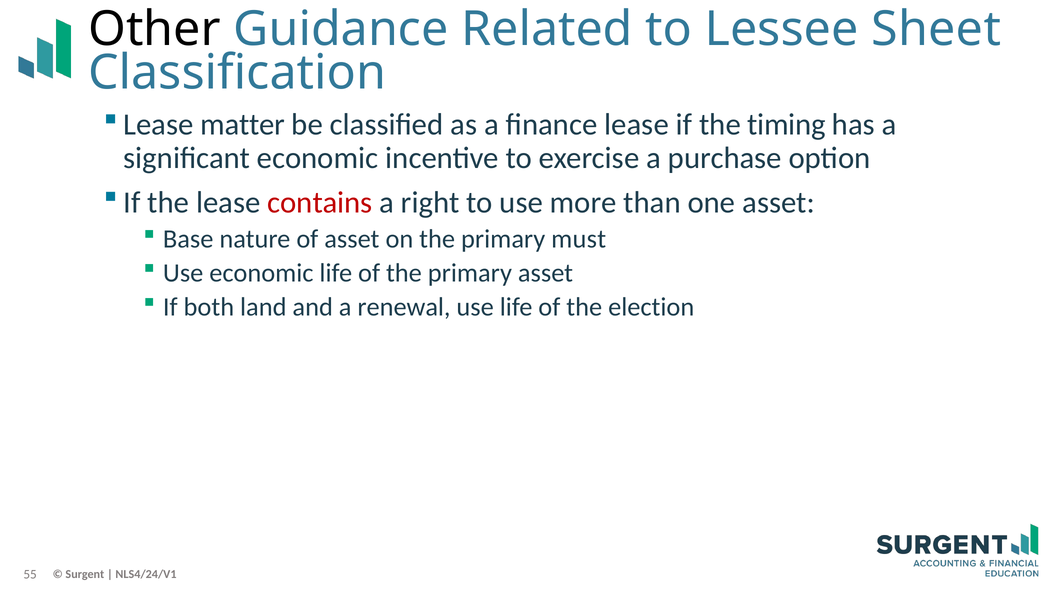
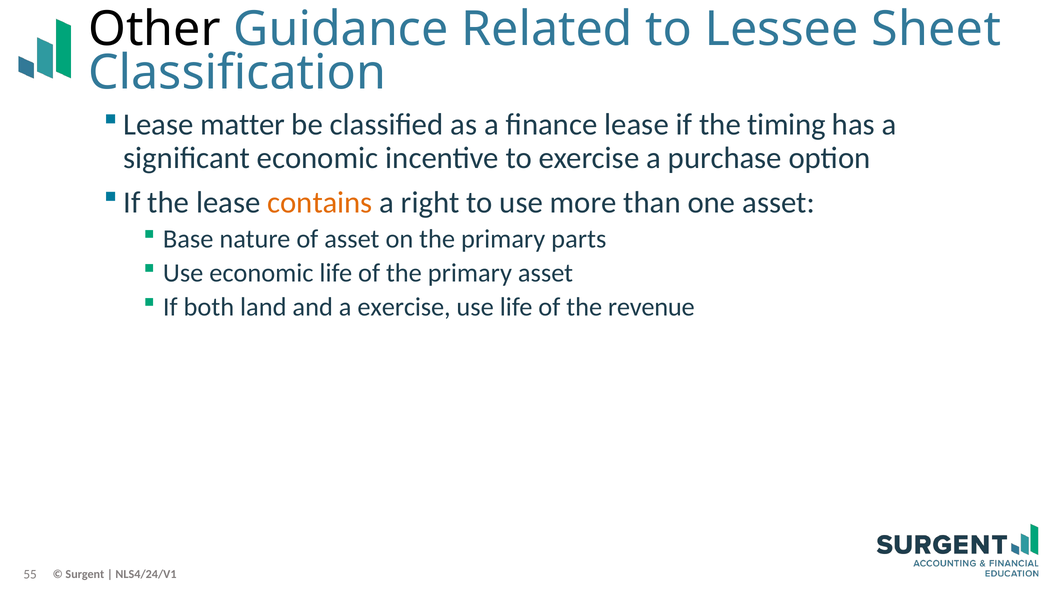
contains colour: red -> orange
must: must -> parts
a renewal: renewal -> exercise
election: election -> revenue
